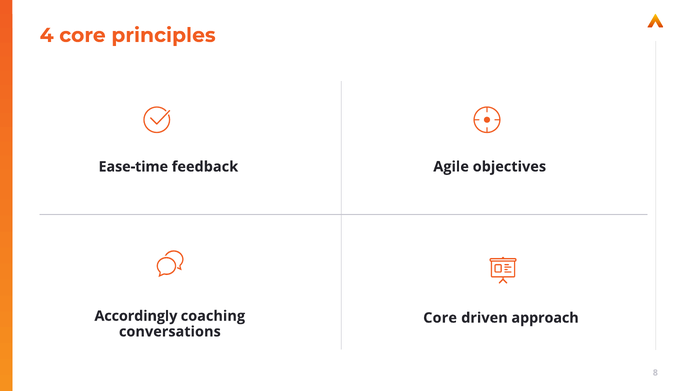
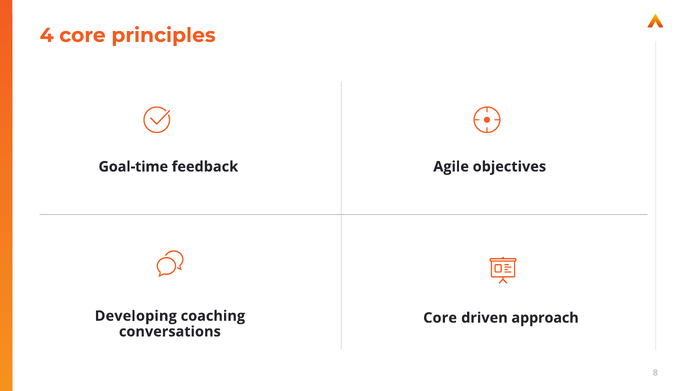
Ease-time: Ease-time -> Goal-time
Accordingly: Accordingly -> Developing
